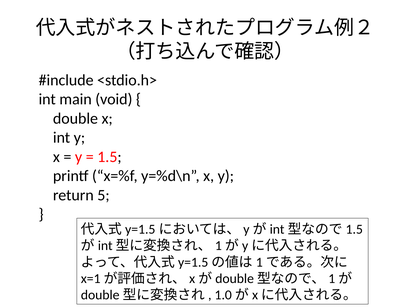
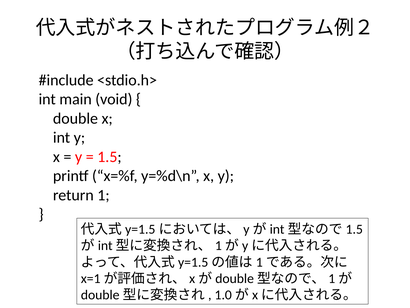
5: 5 -> 1
